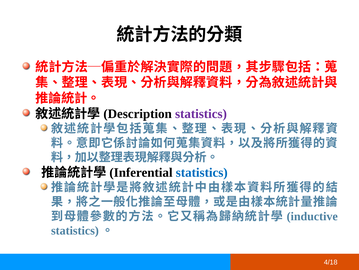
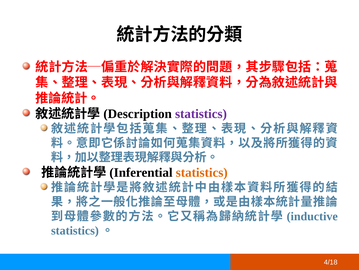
statistics at (202, 172) colour: blue -> orange
